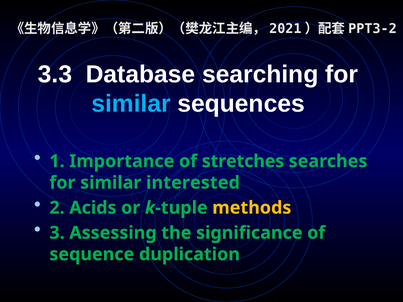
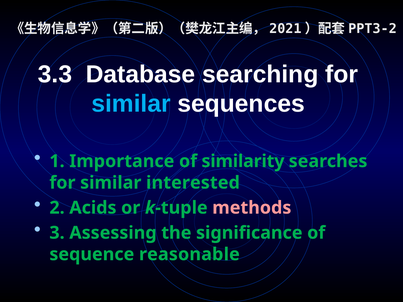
stretches: stretches -> similarity
methods colour: yellow -> pink
duplication: duplication -> reasonable
